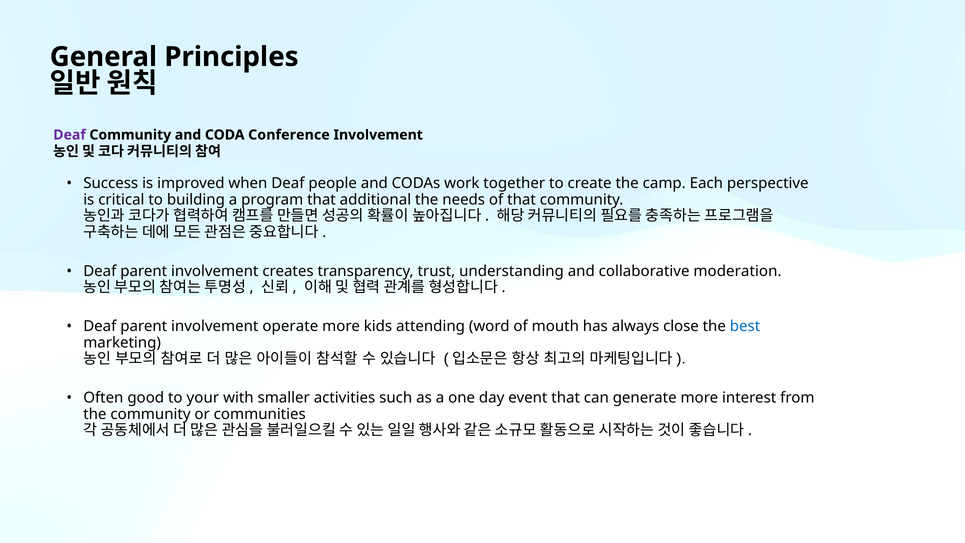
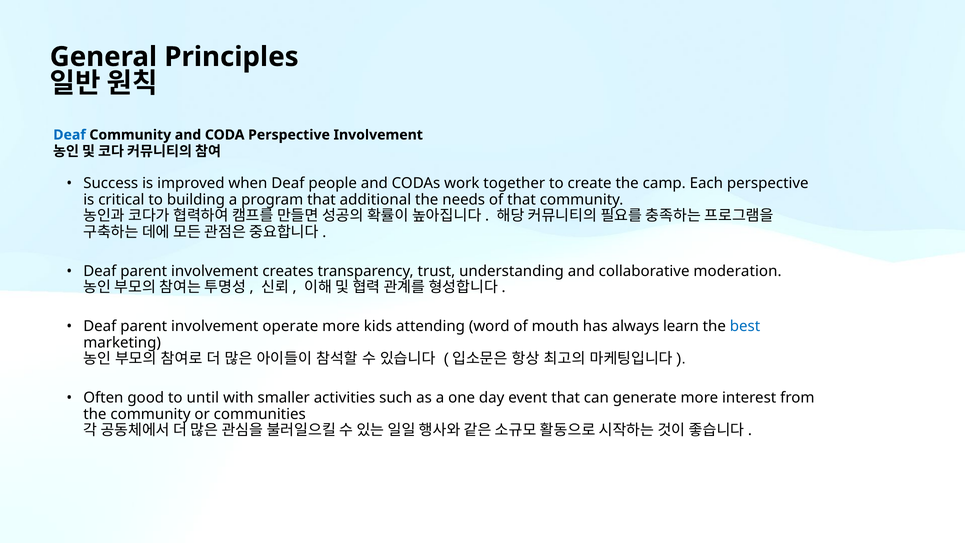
Deaf at (70, 135) colour: purple -> blue
CODA Conference: Conference -> Perspective
close: close -> learn
your: your -> until
